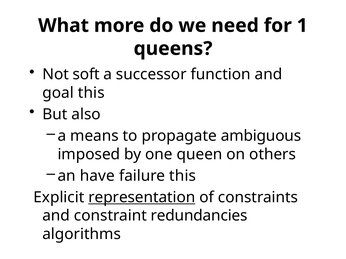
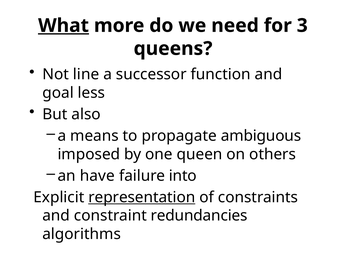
What underline: none -> present
1: 1 -> 3
soft: soft -> line
goal this: this -> less
failure this: this -> into
